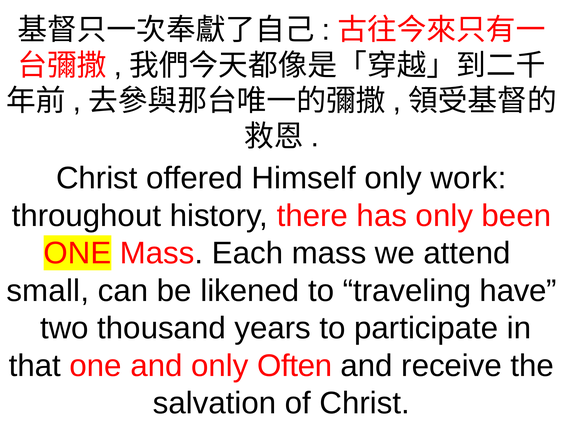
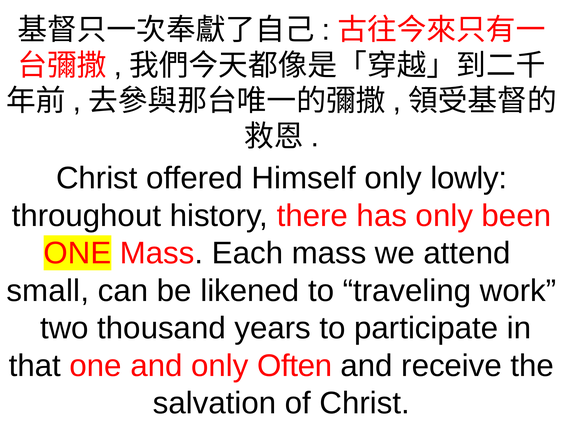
work: work -> lowly
have: have -> work
